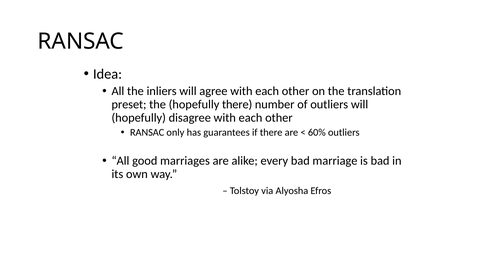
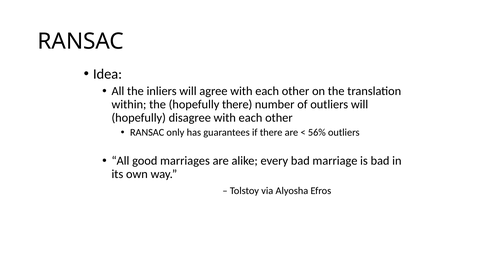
preset: preset -> within
60%: 60% -> 56%
